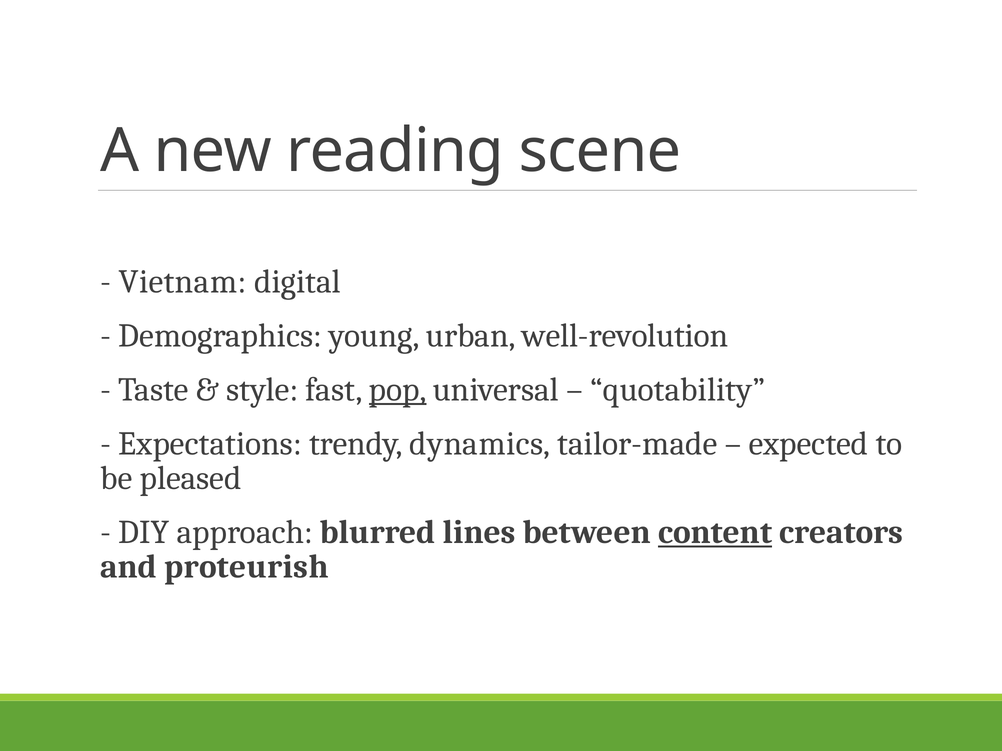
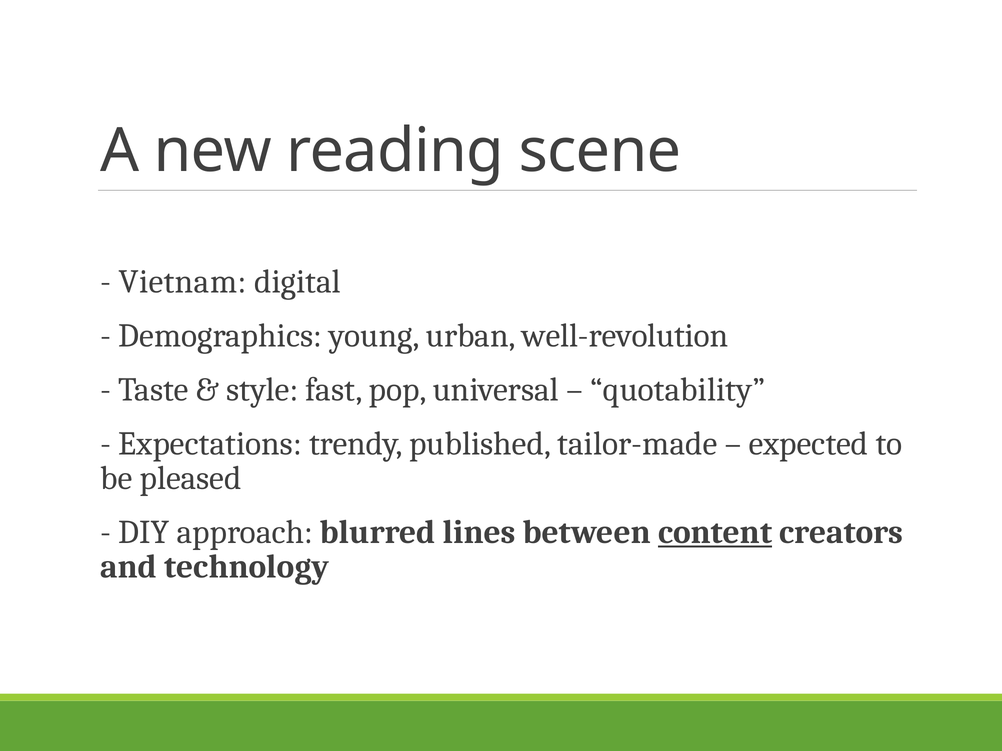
pop underline: present -> none
dynamics: dynamics -> published
proteurish: proteurish -> technology
